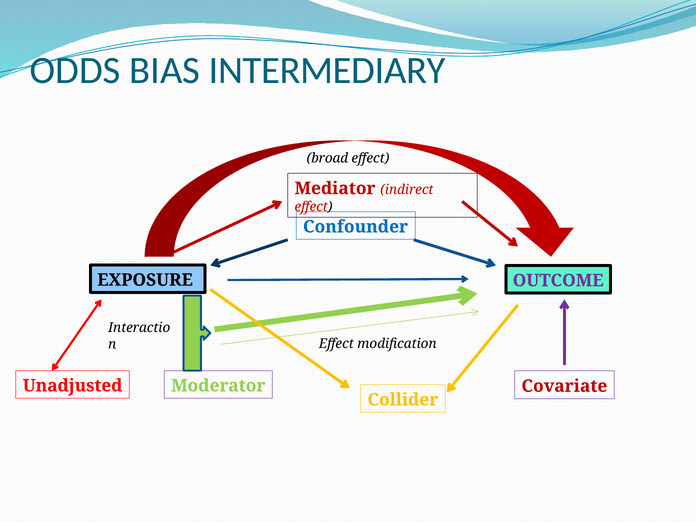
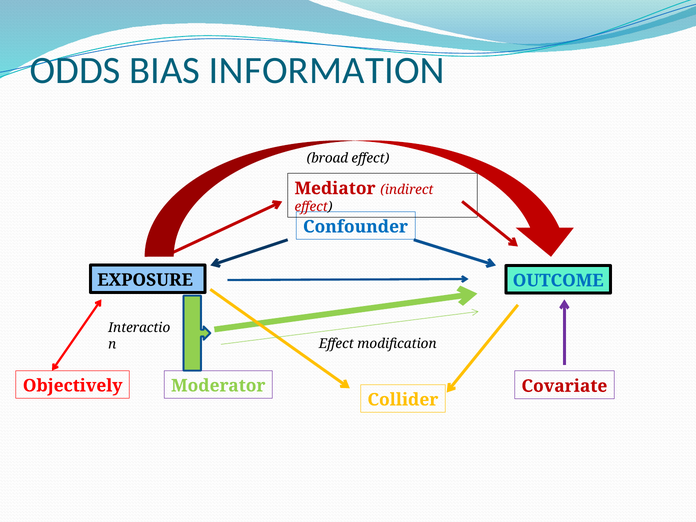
INTERMEDIARY: INTERMEDIARY -> INFORMATION
OUTCOME colour: purple -> blue
Unadjusted: Unadjusted -> Objectively
